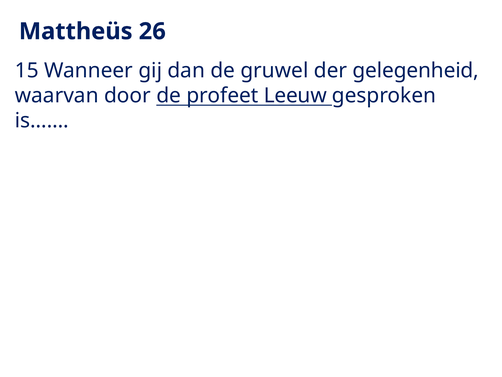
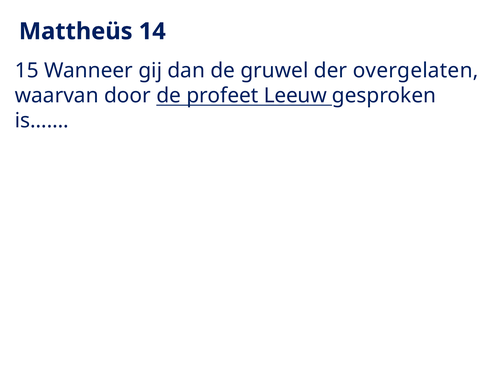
26: 26 -> 14
gelegenheid: gelegenheid -> overgelaten
